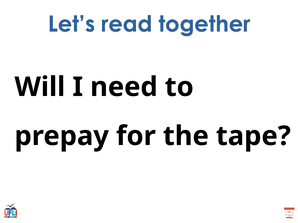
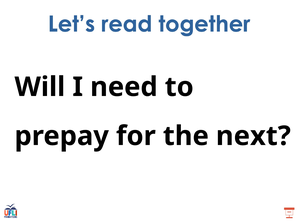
tape: tape -> next
